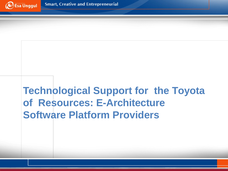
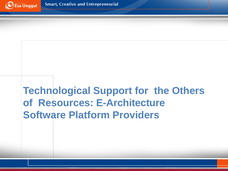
Toyota: Toyota -> Others
